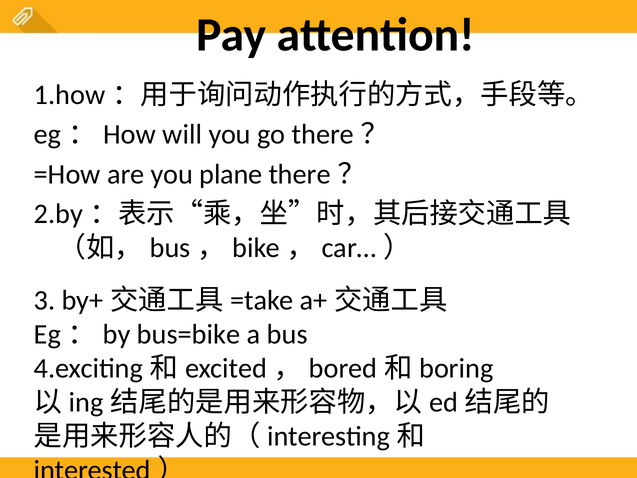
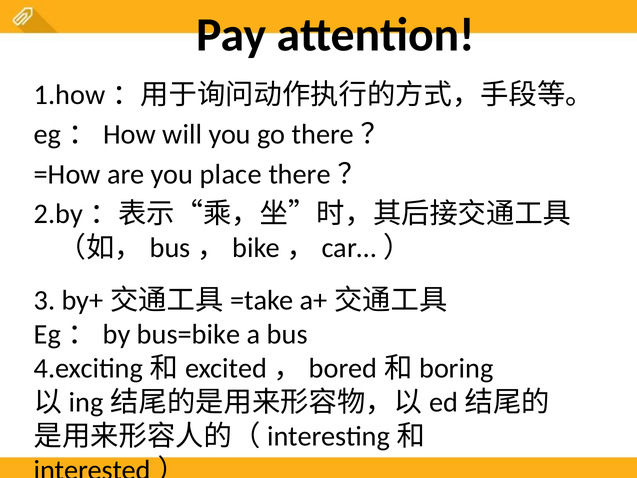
plane: plane -> place
